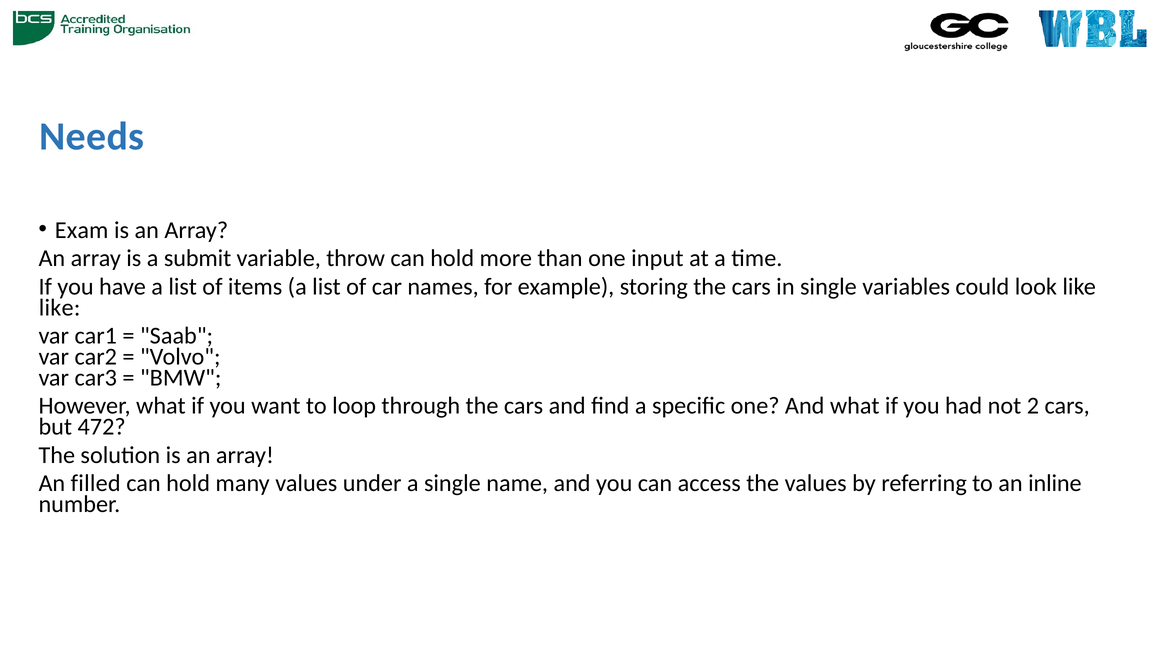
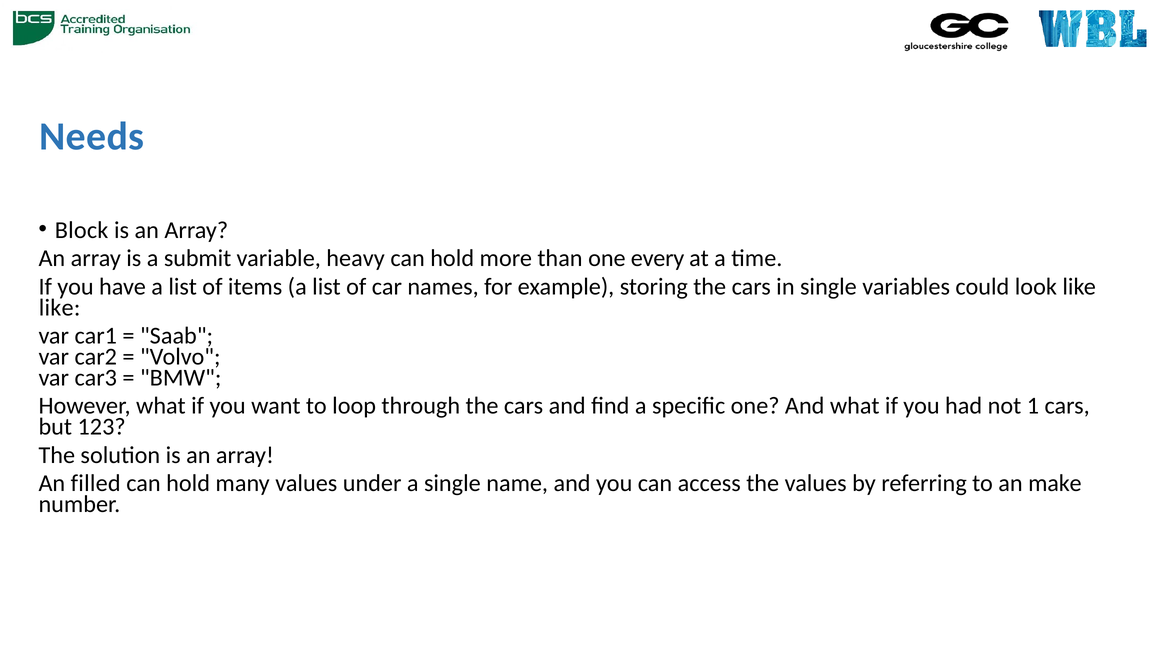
Exam: Exam -> Block
throw: throw -> heavy
input: input -> every
2: 2 -> 1
472: 472 -> 123
inline: inline -> make
